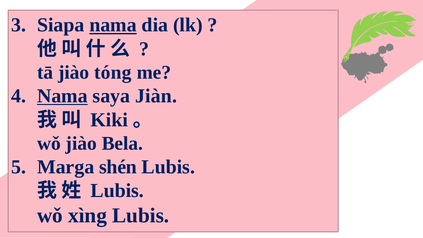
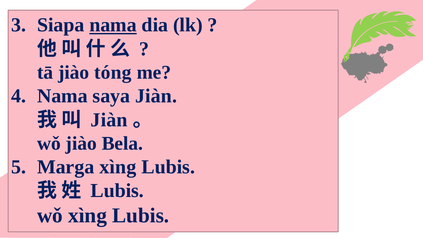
Nama at (62, 96) underline: present -> none
Kiki at (109, 120): Kiki -> Jiàn
Marga shén: shén -> xìng
